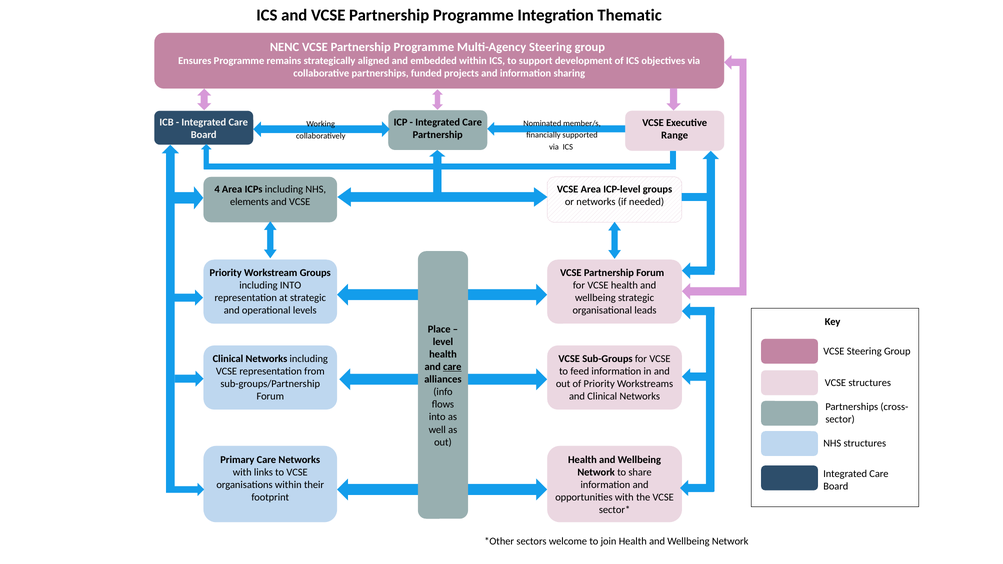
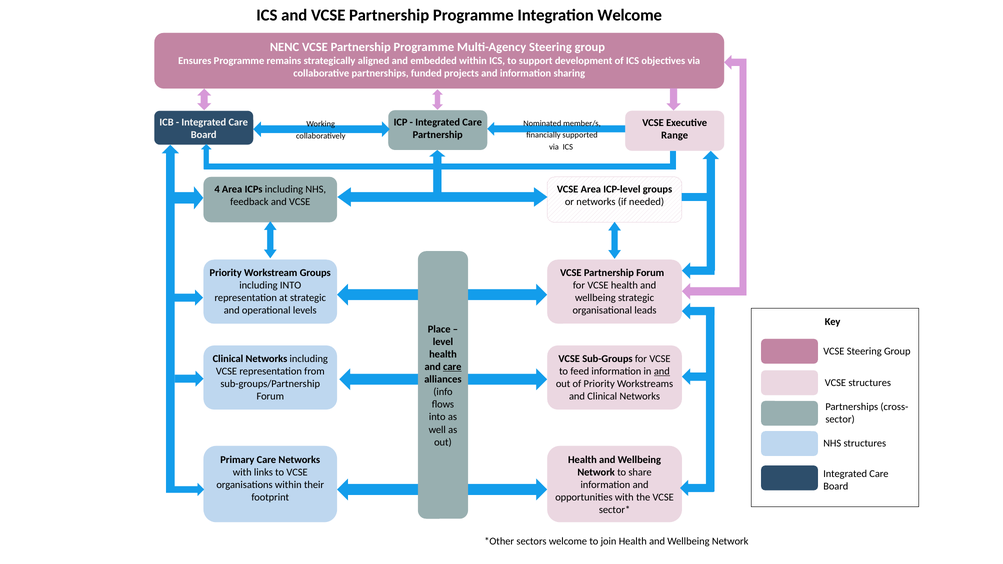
Integration Thematic: Thematic -> Welcome
elements: elements -> feedback
and at (662, 371) underline: none -> present
